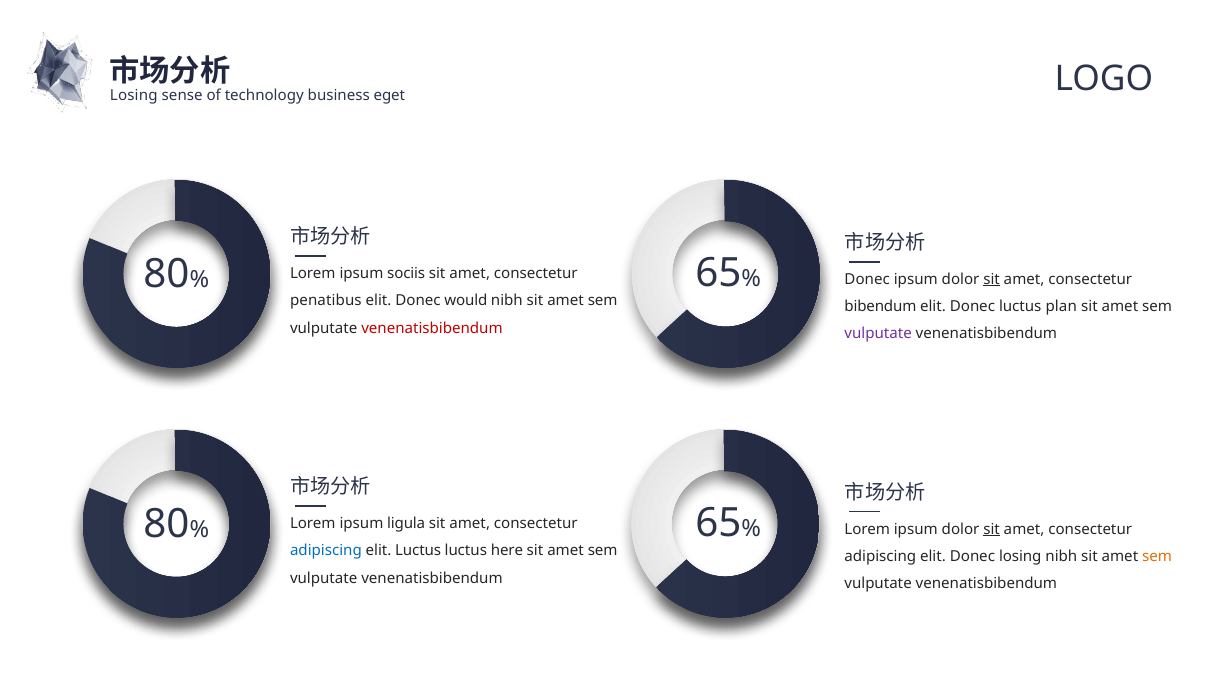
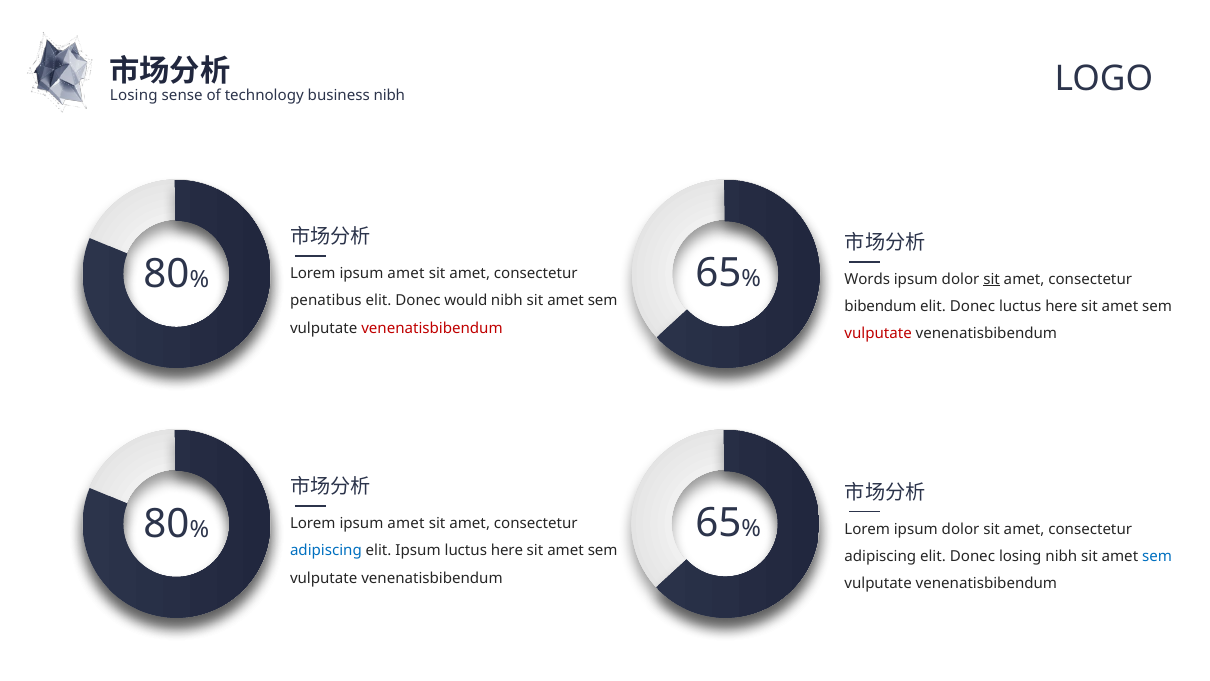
business eget: eget -> nibh
sociis at (406, 273): sociis -> amet
Donec at (867, 279): Donec -> Words
Donec luctus plan: plan -> here
vulputate at (878, 334) colour: purple -> red
ligula at (406, 523): ligula -> amet
sit at (992, 529) underline: present -> none
elit Luctus: Luctus -> Ipsum
sem at (1157, 556) colour: orange -> blue
